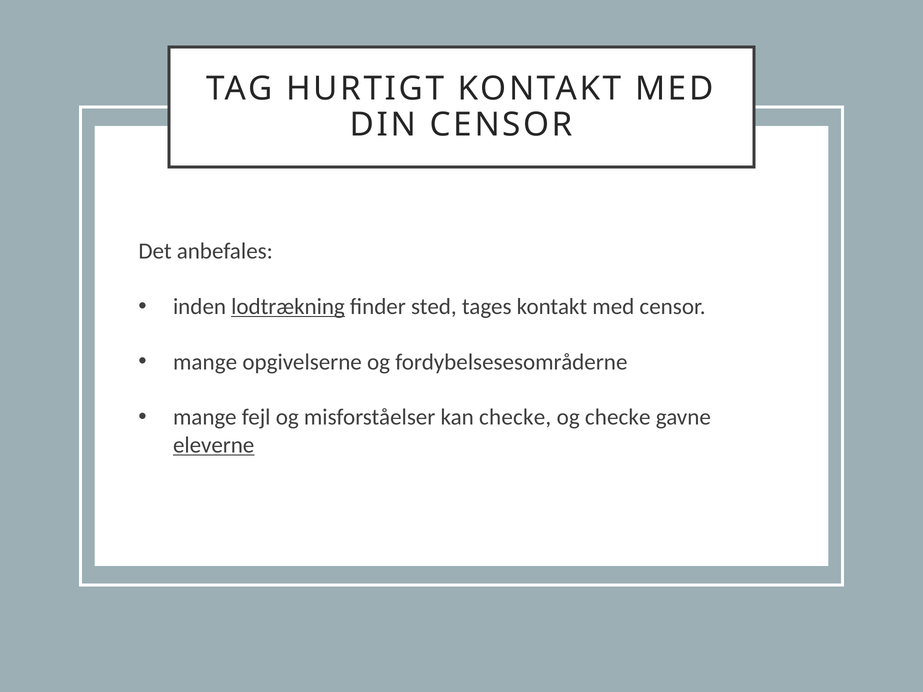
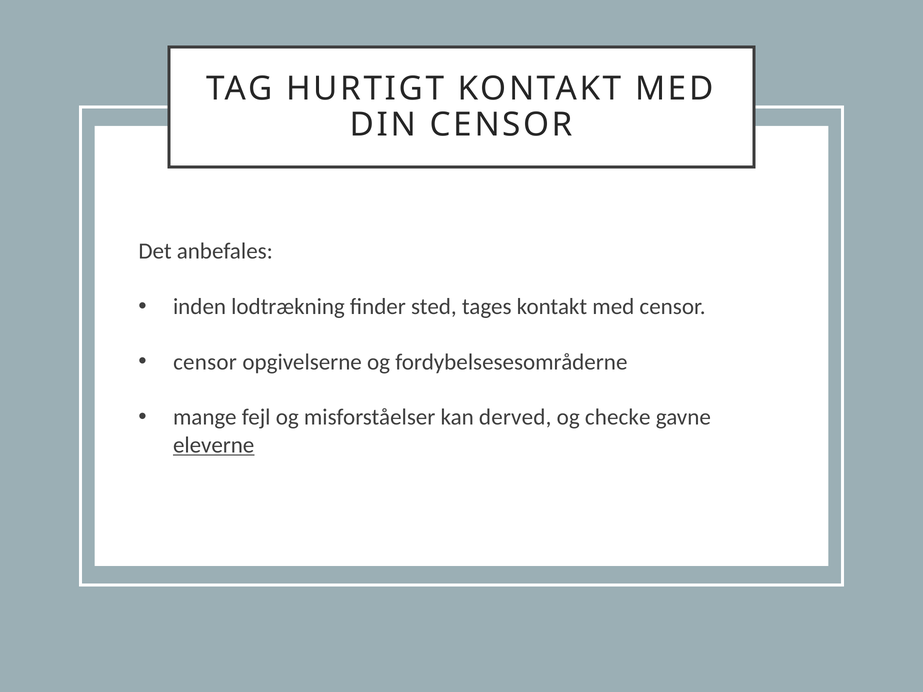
lodtrækning underline: present -> none
mange at (205, 362): mange -> censor
kan checke: checke -> derved
